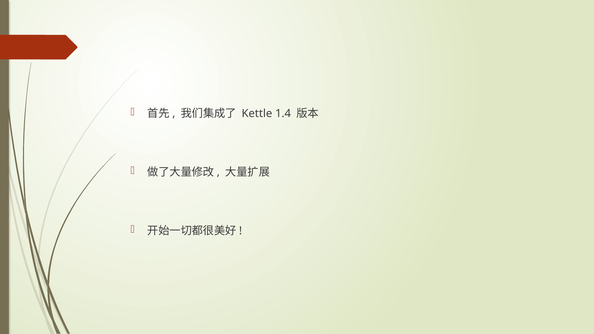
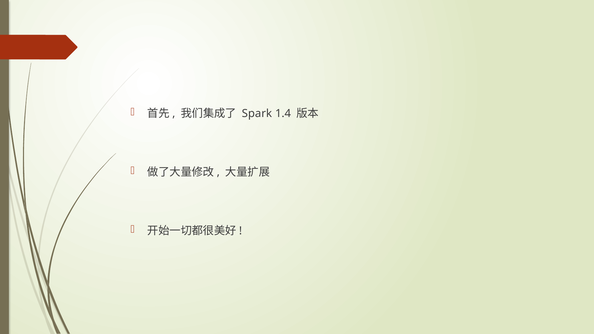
Kettle: Kettle -> Spark
